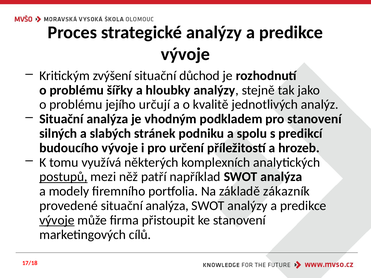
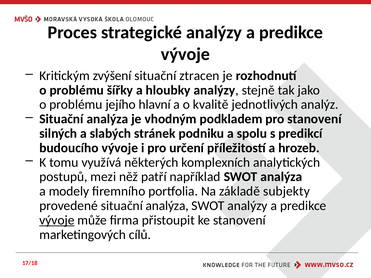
důchod: důchod -> ztracen
určují: určují -> hlavní
postupů underline: present -> none
zákazník: zákazník -> subjekty
